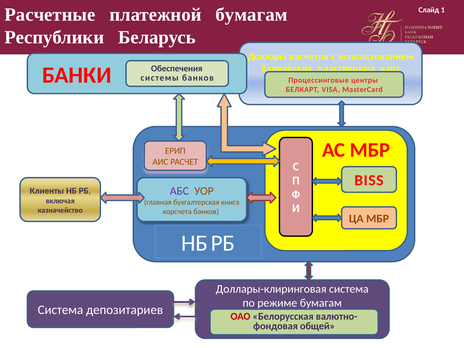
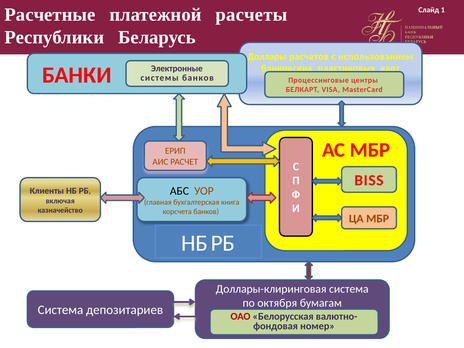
платежной бумагам: бумагам -> расчеты
Обеспечения: Обеспечения -> Электронные
АБС colour: purple -> black
режиме: режиме -> октября
общей: общей -> номер
